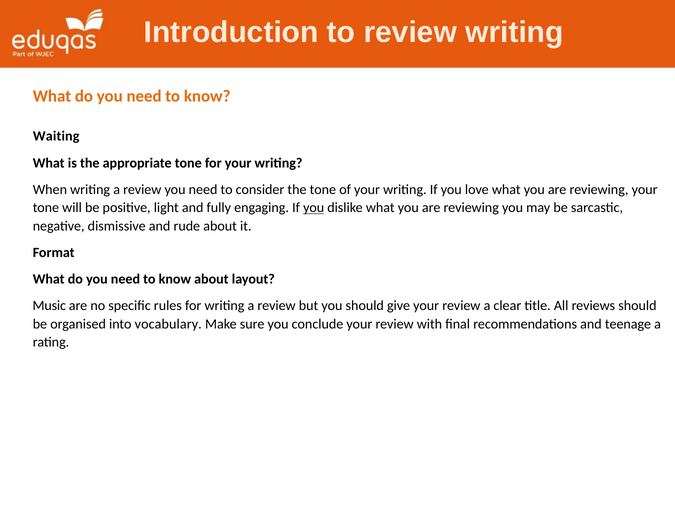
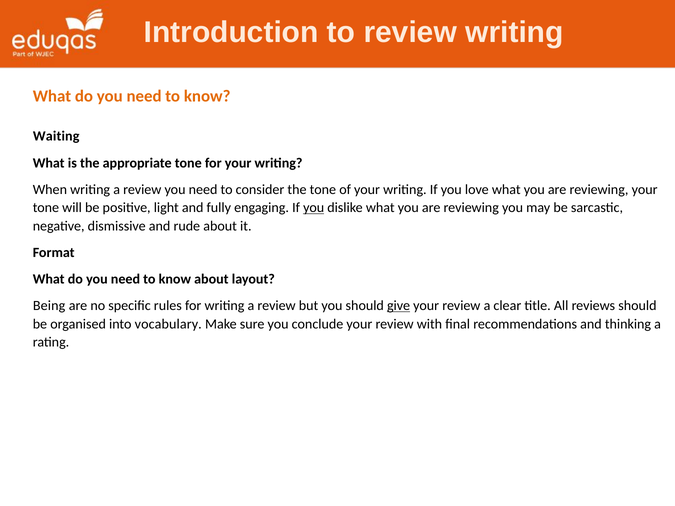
Music: Music -> Being
give underline: none -> present
teenage: teenage -> thinking
